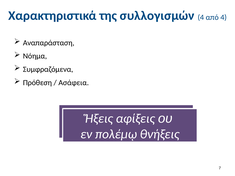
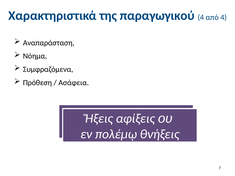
συλλογισμών: συλλογισμών -> παραγωγικού
